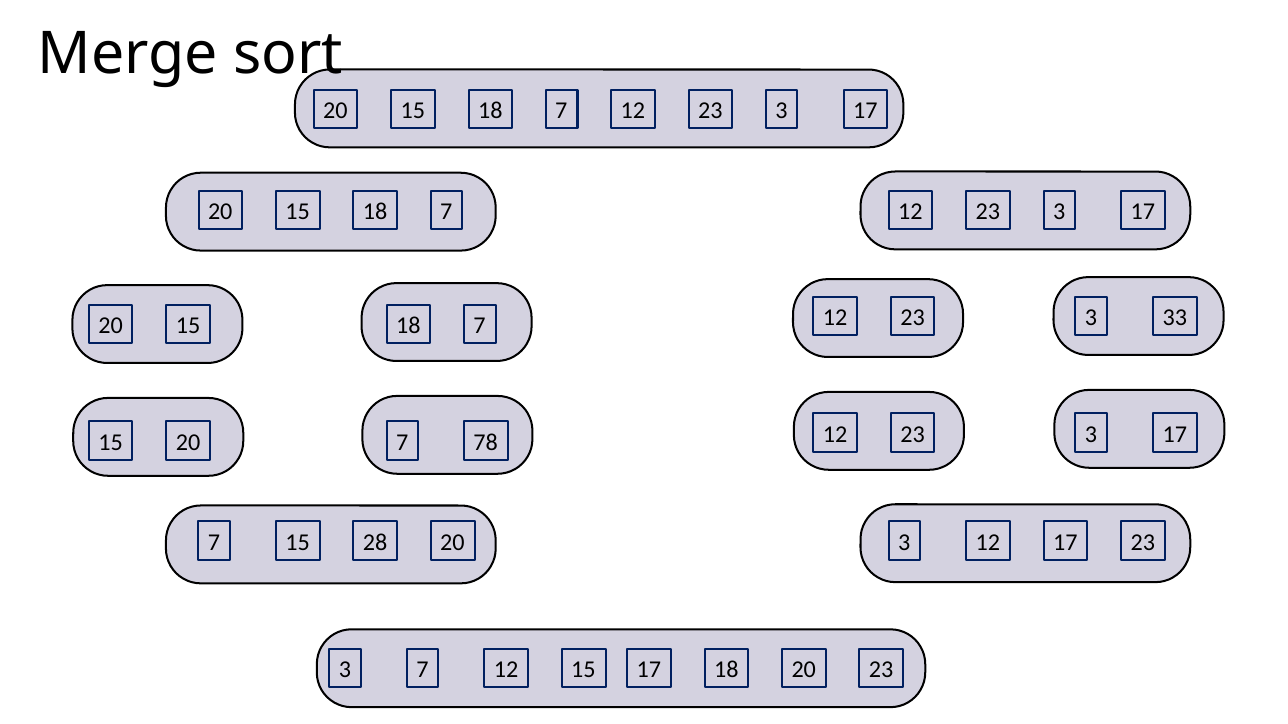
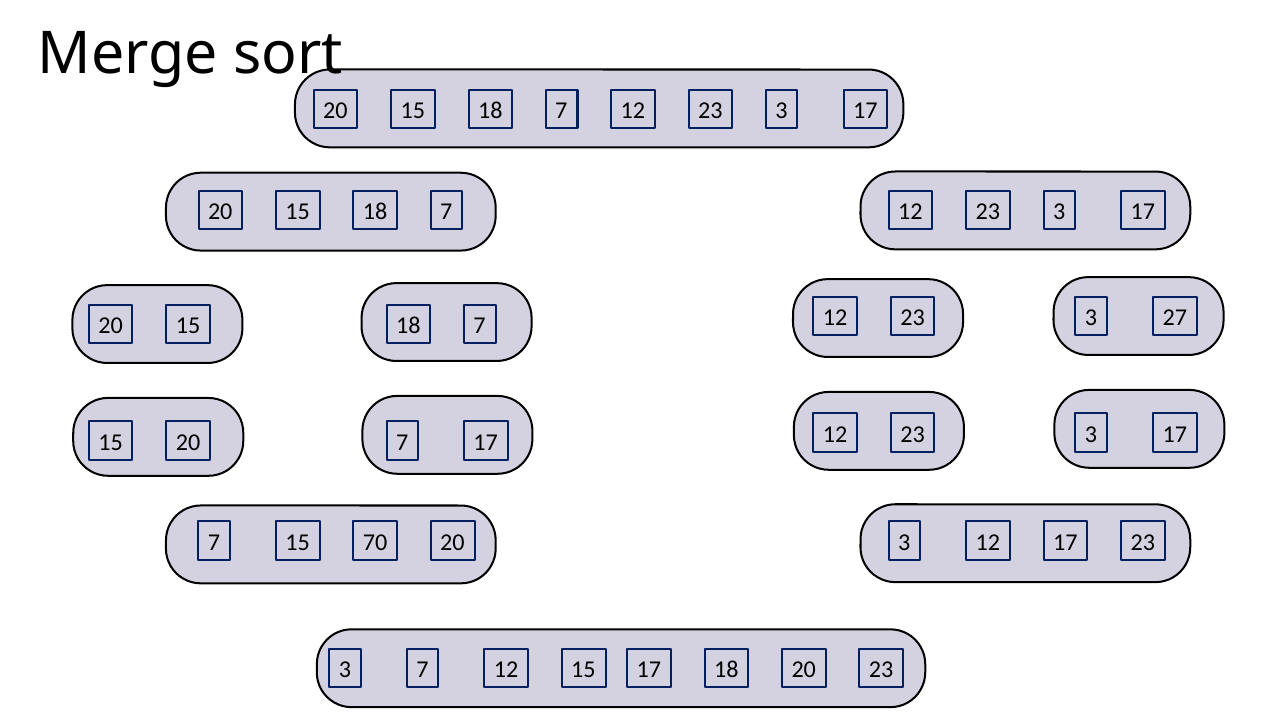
33: 33 -> 27
7 78: 78 -> 17
28: 28 -> 70
